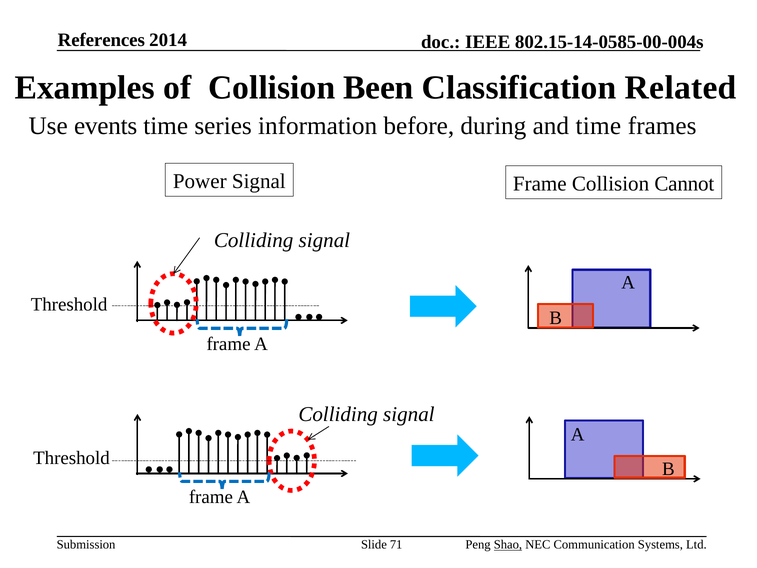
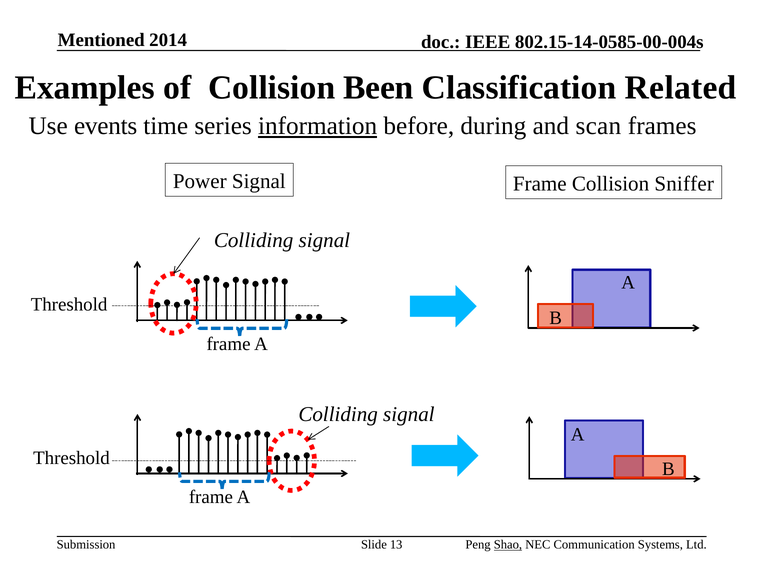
References: References -> Mentioned
information underline: none -> present
and time: time -> scan
Cannot: Cannot -> Sniffer
71: 71 -> 13
